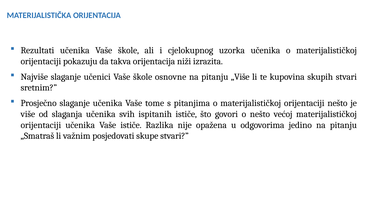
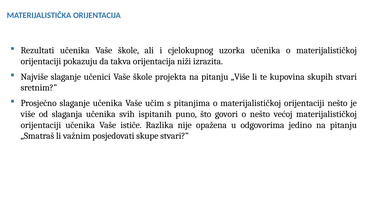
osnovne: osnovne -> projekta
tome: tome -> učim
ispitanih ističe: ističe -> puno
